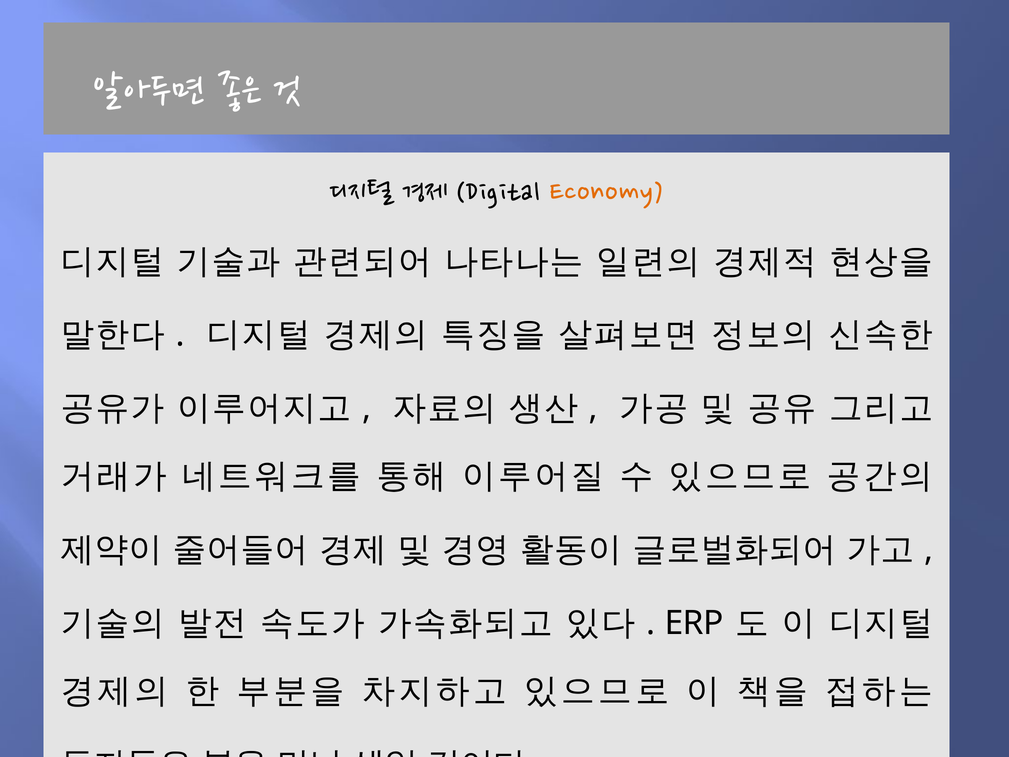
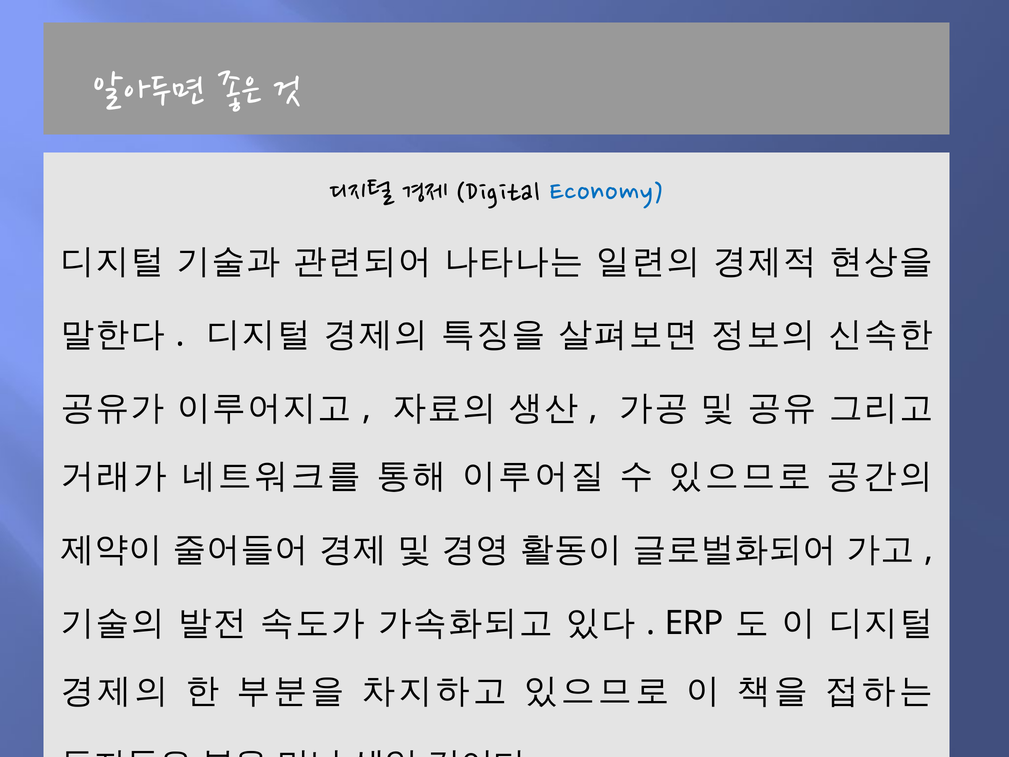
Economy colour: orange -> blue
